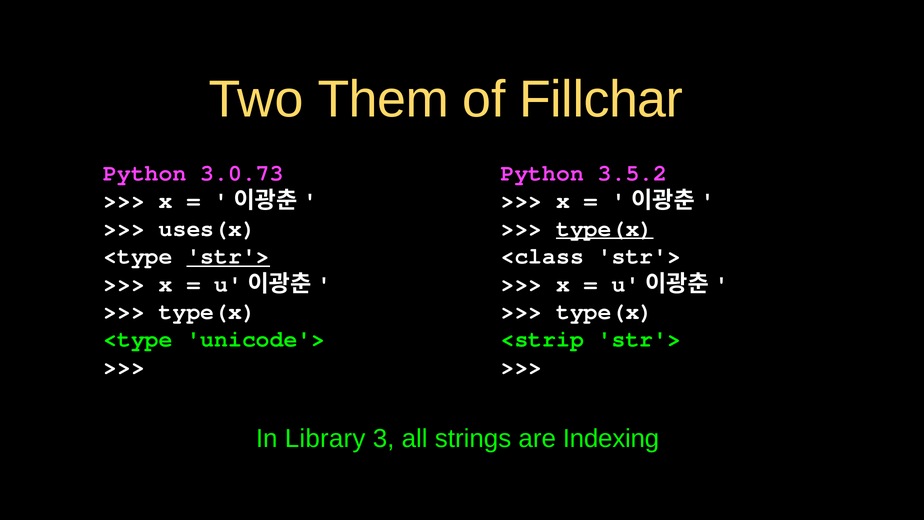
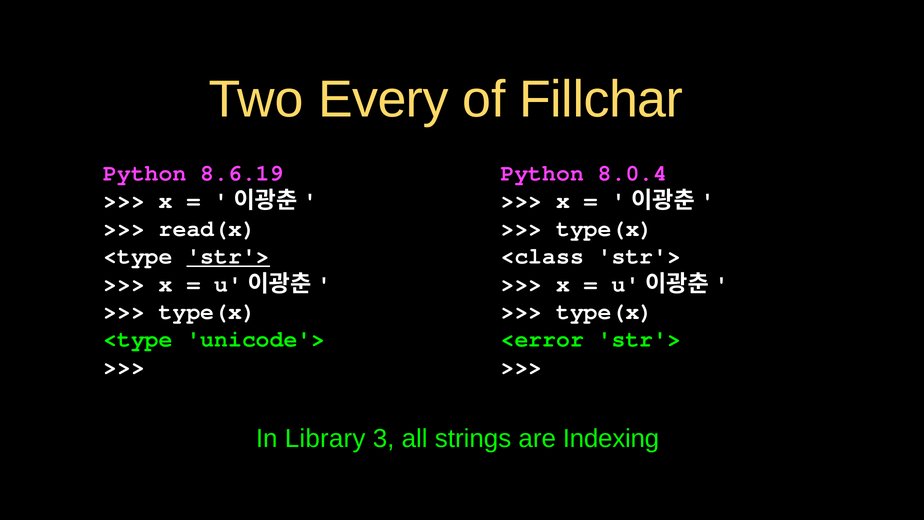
Them: Them -> Every
3.0.73: 3.0.73 -> 8.6.19
3.5.2: 3.5.2 -> 8.0.4
uses(x: uses(x -> read(x
type(x at (605, 228) underline: present -> none
<strip: <strip -> <error
